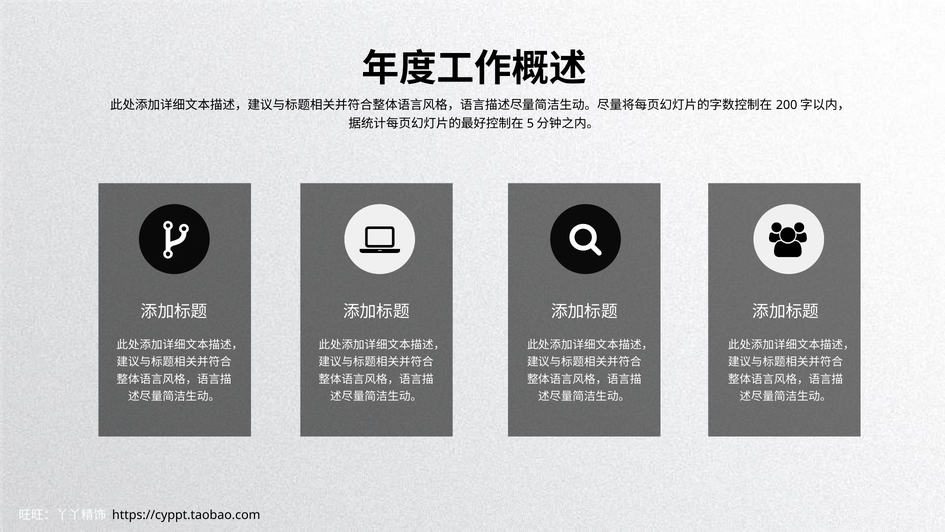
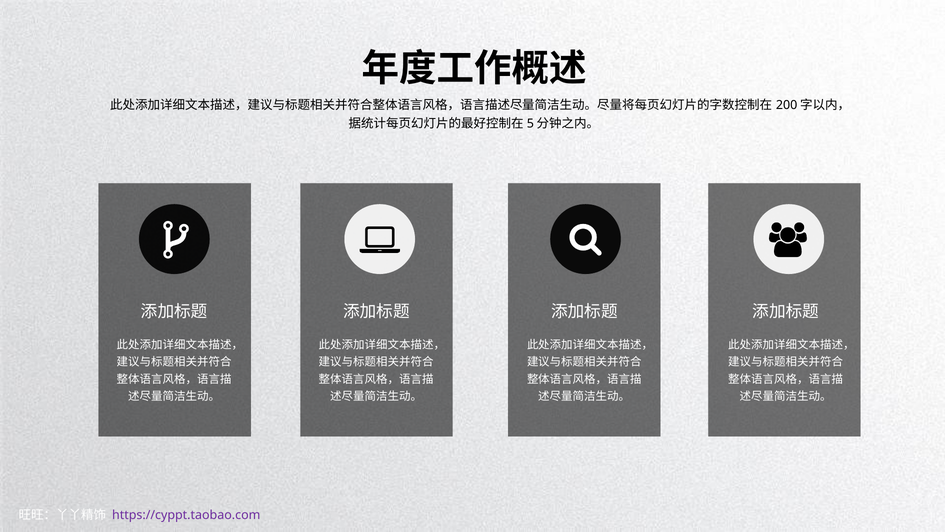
https://cyppt.taobao.com colour: black -> purple
